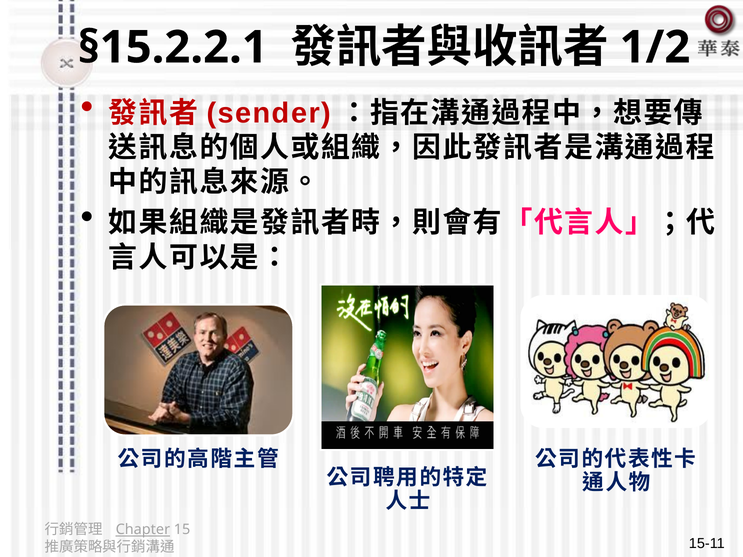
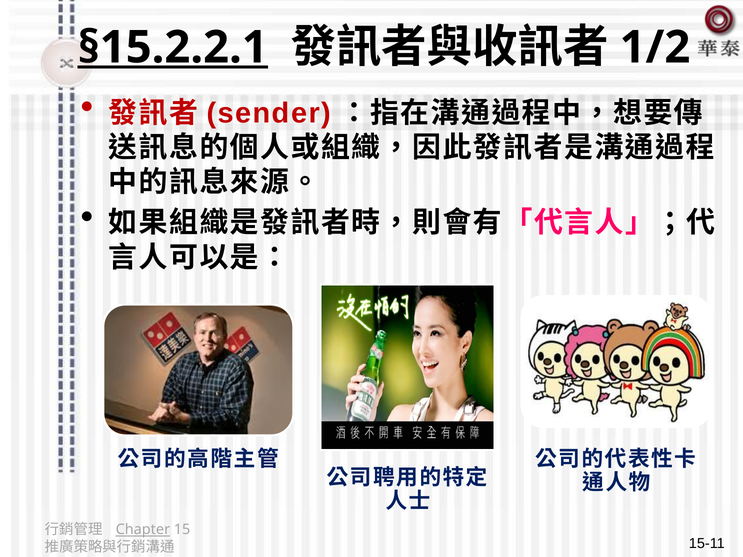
§15.2.2.1 underline: none -> present
